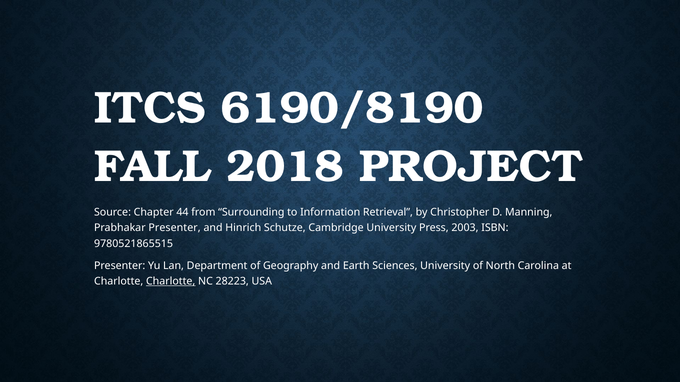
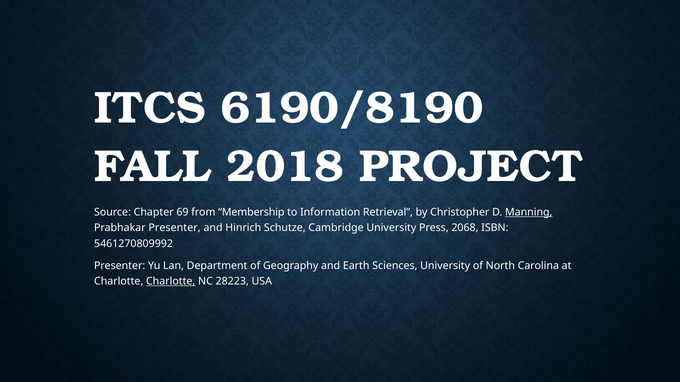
44: 44 -> 69
Surrounding: Surrounding -> Membership
Manning underline: none -> present
2003: 2003 -> 2068
9780521865515: 9780521865515 -> 5461270809992
